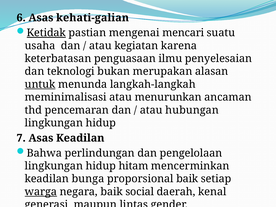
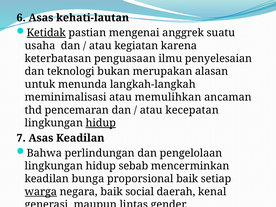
kehati-galian: kehati-galian -> kehati-lautan
mencari: mencari -> anggrek
untuk underline: present -> none
menurunkan: menurunkan -> memulihkan
hubungan: hubungan -> kecepatan
hidup at (101, 123) underline: none -> present
hitam: hitam -> sebab
